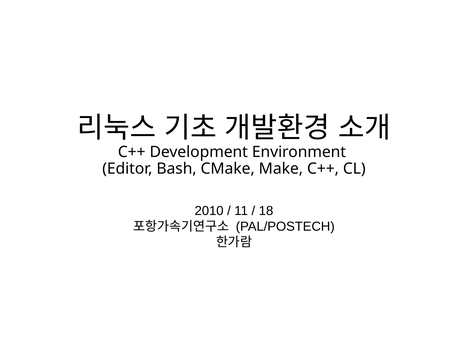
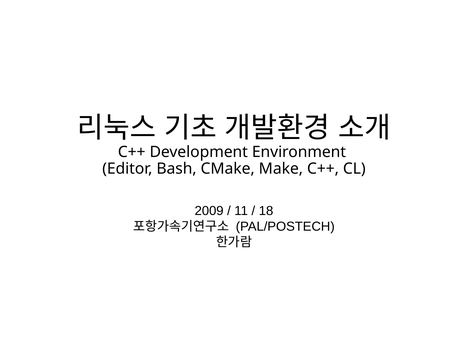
2010: 2010 -> 2009
